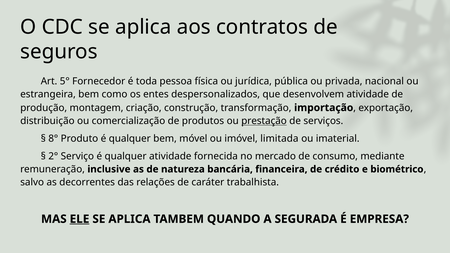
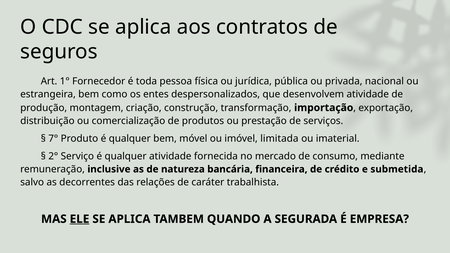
5°: 5° -> 1°
prestação underline: present -> none
8°: 8° -> 7°
biométrico: biométrico -> submetida
